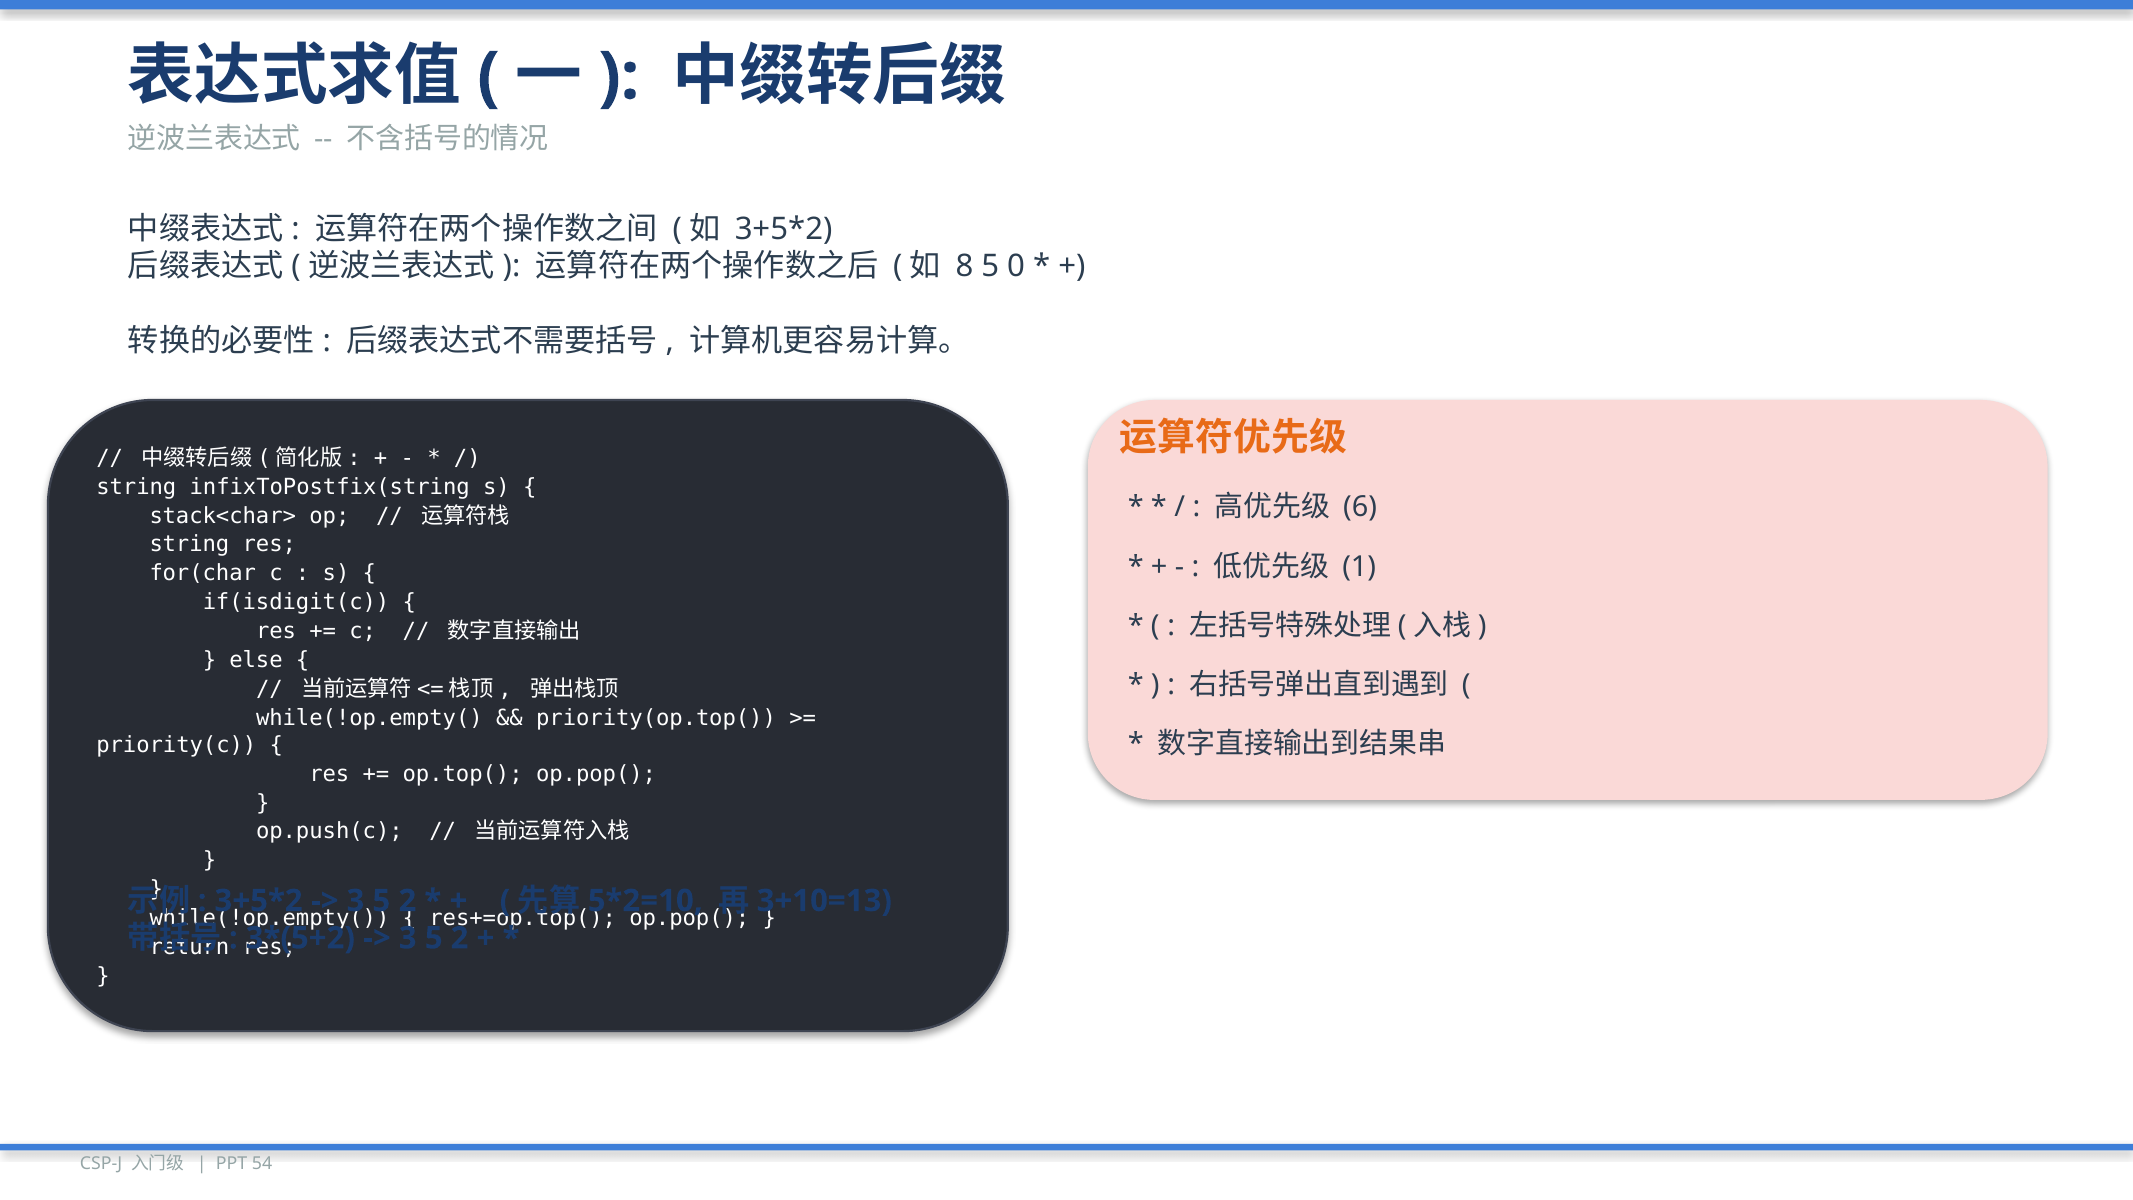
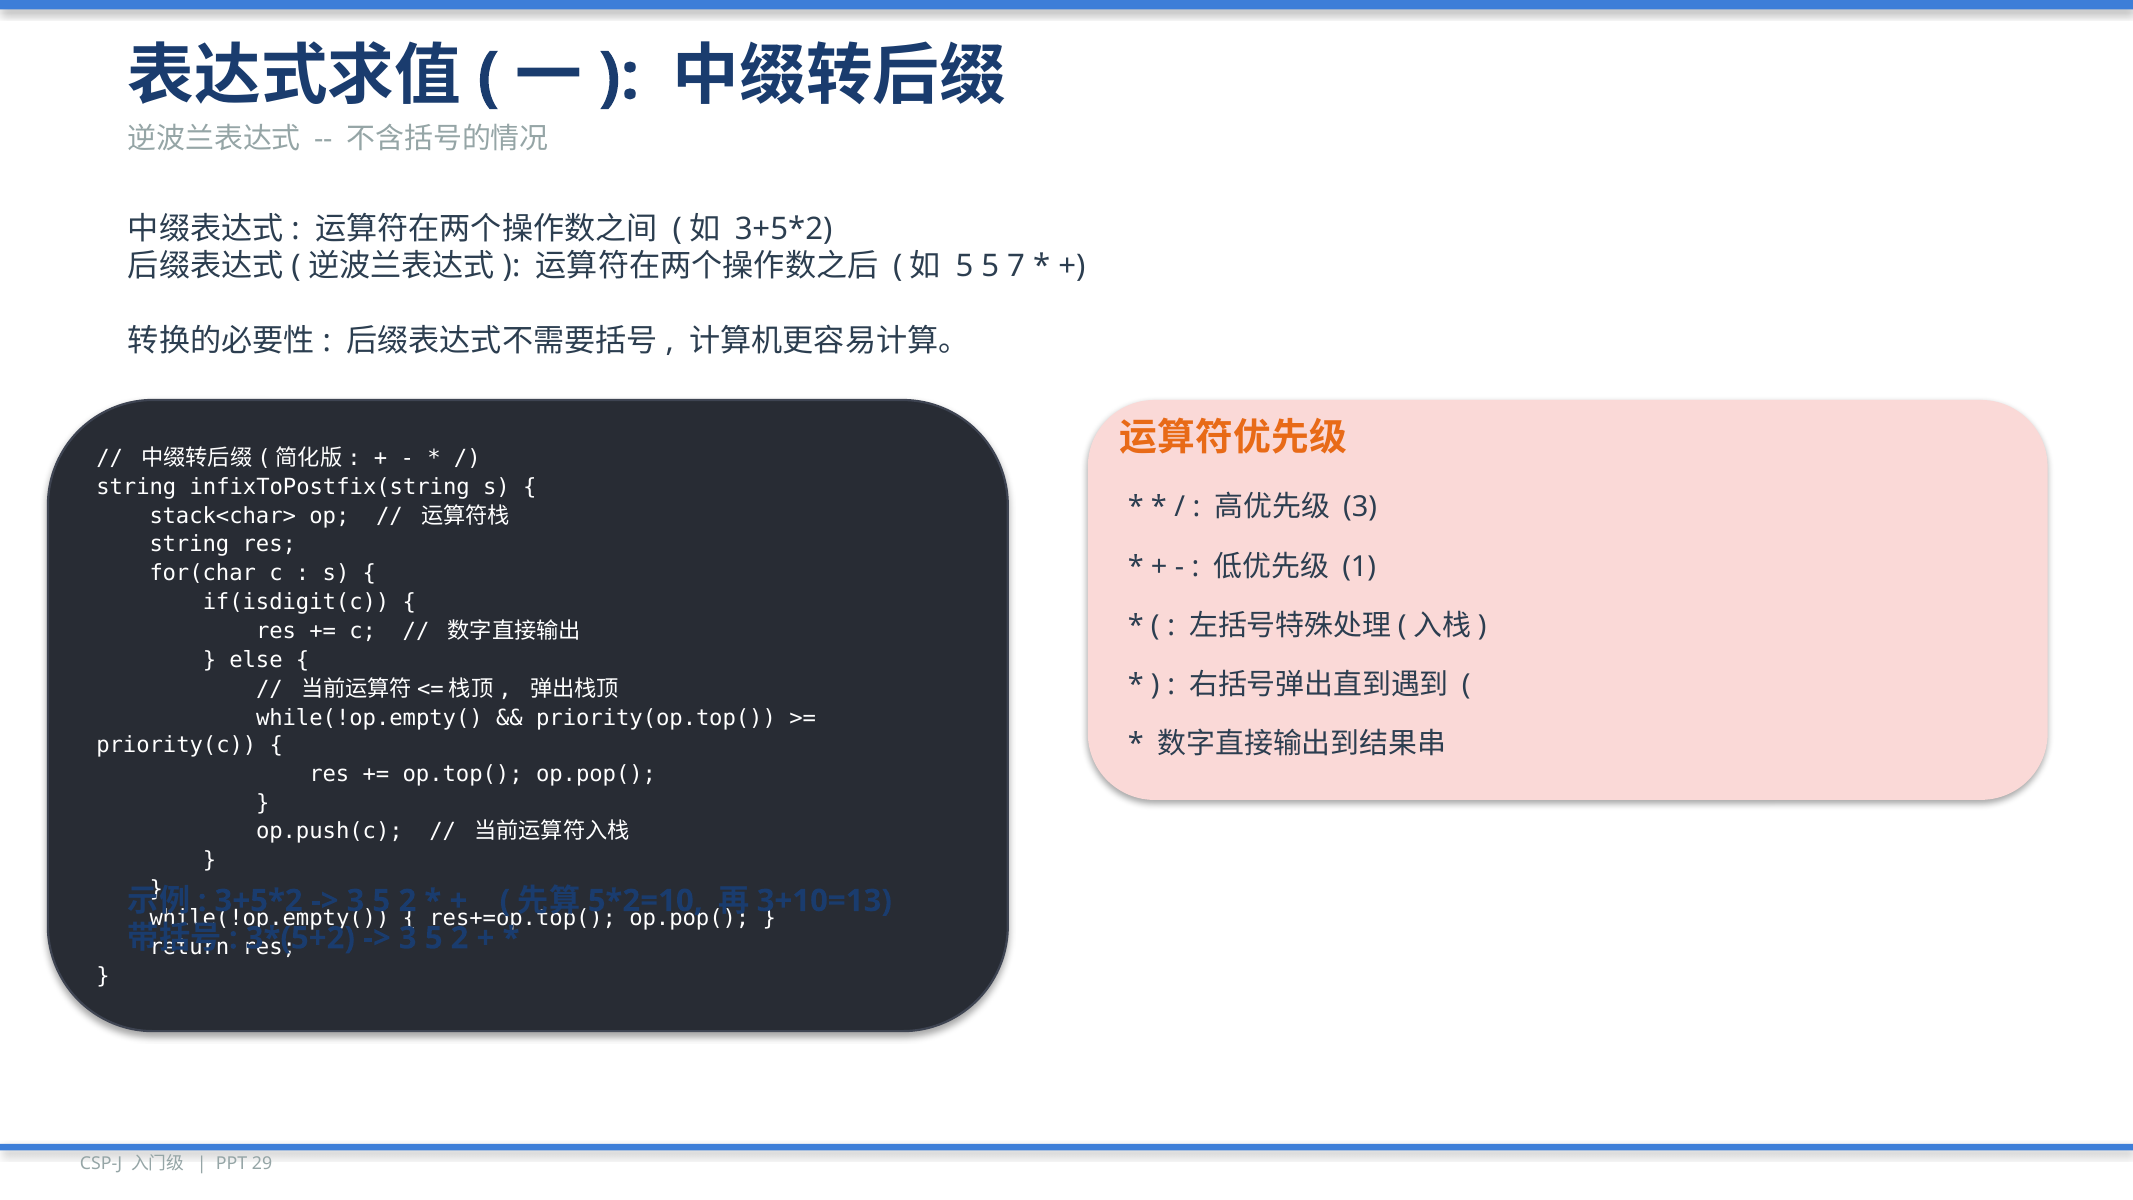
8 at (964, 266): 8 -> 5
0: 0 -> 7
6 at (1360, 507): 6 -> 3
54: 54 -> 29
